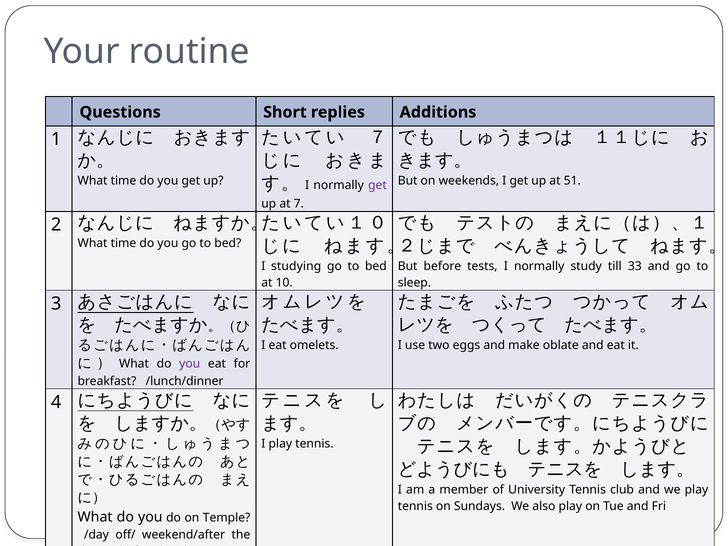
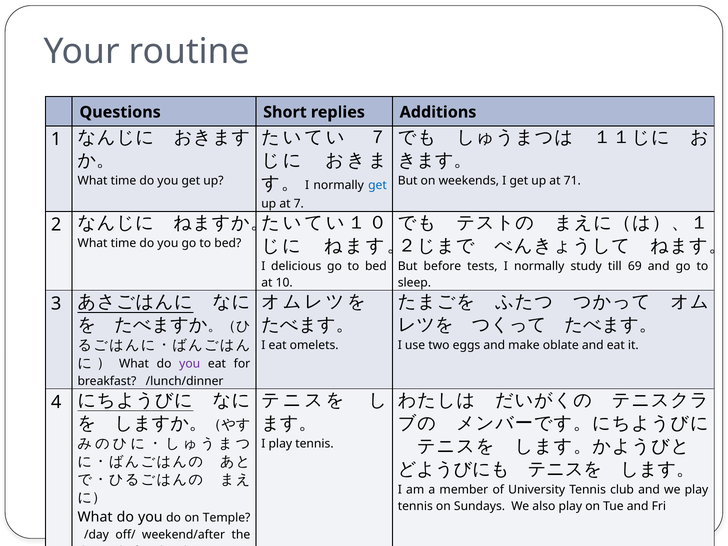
get at (377, 185) colour: purple -> blue
51: 51 -> 71
studying: studying -> delicious
33: 33 -> 69
